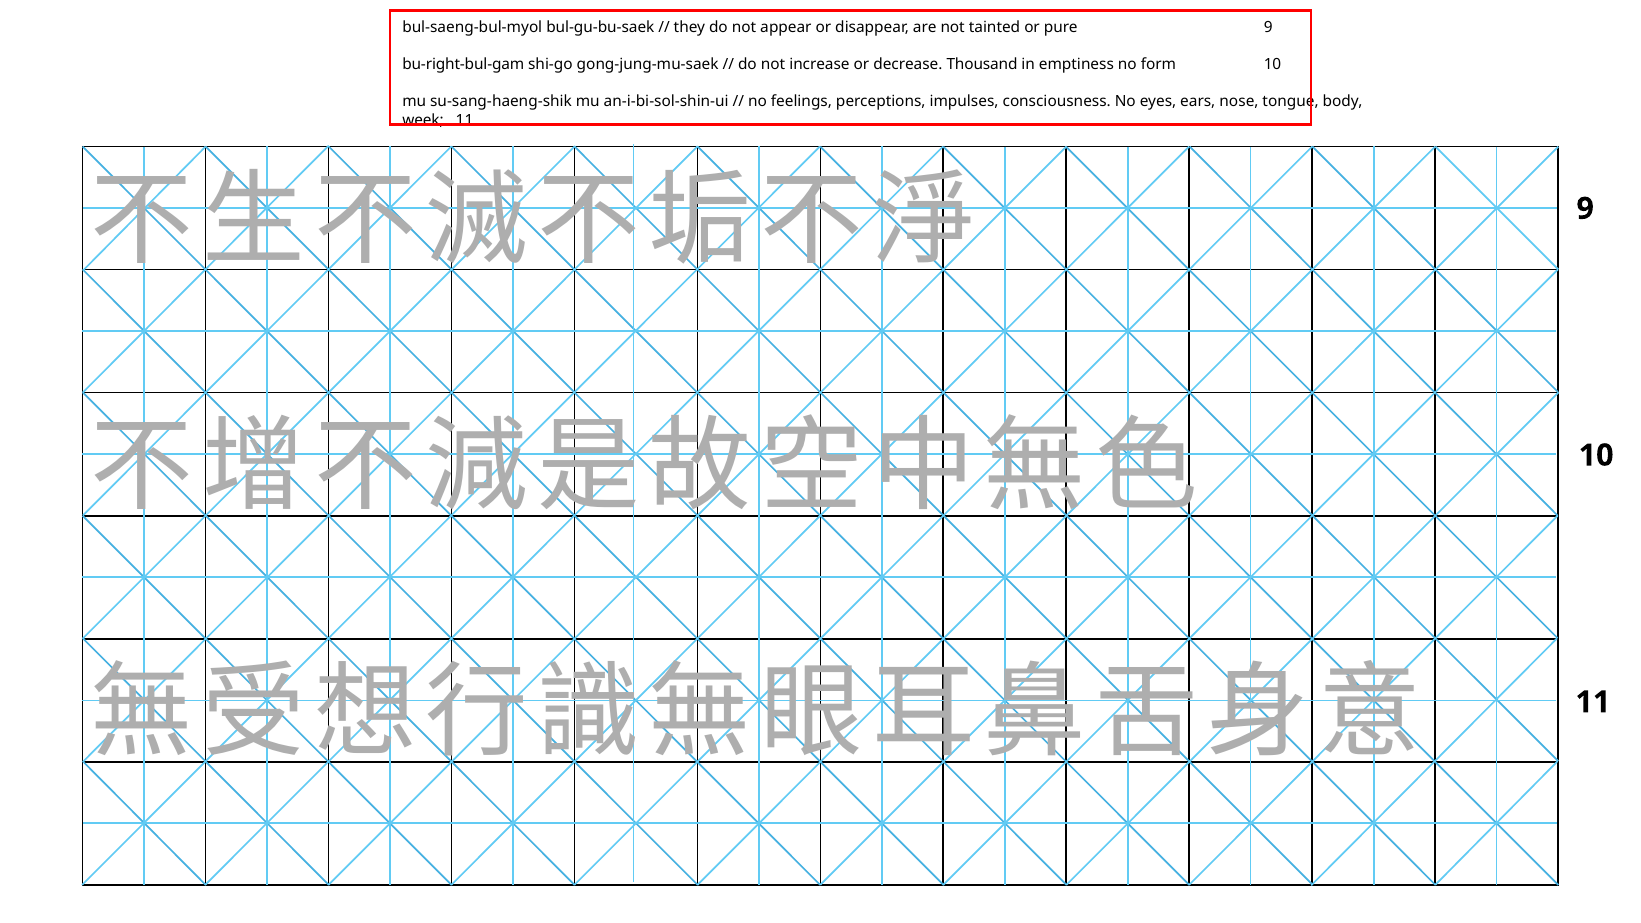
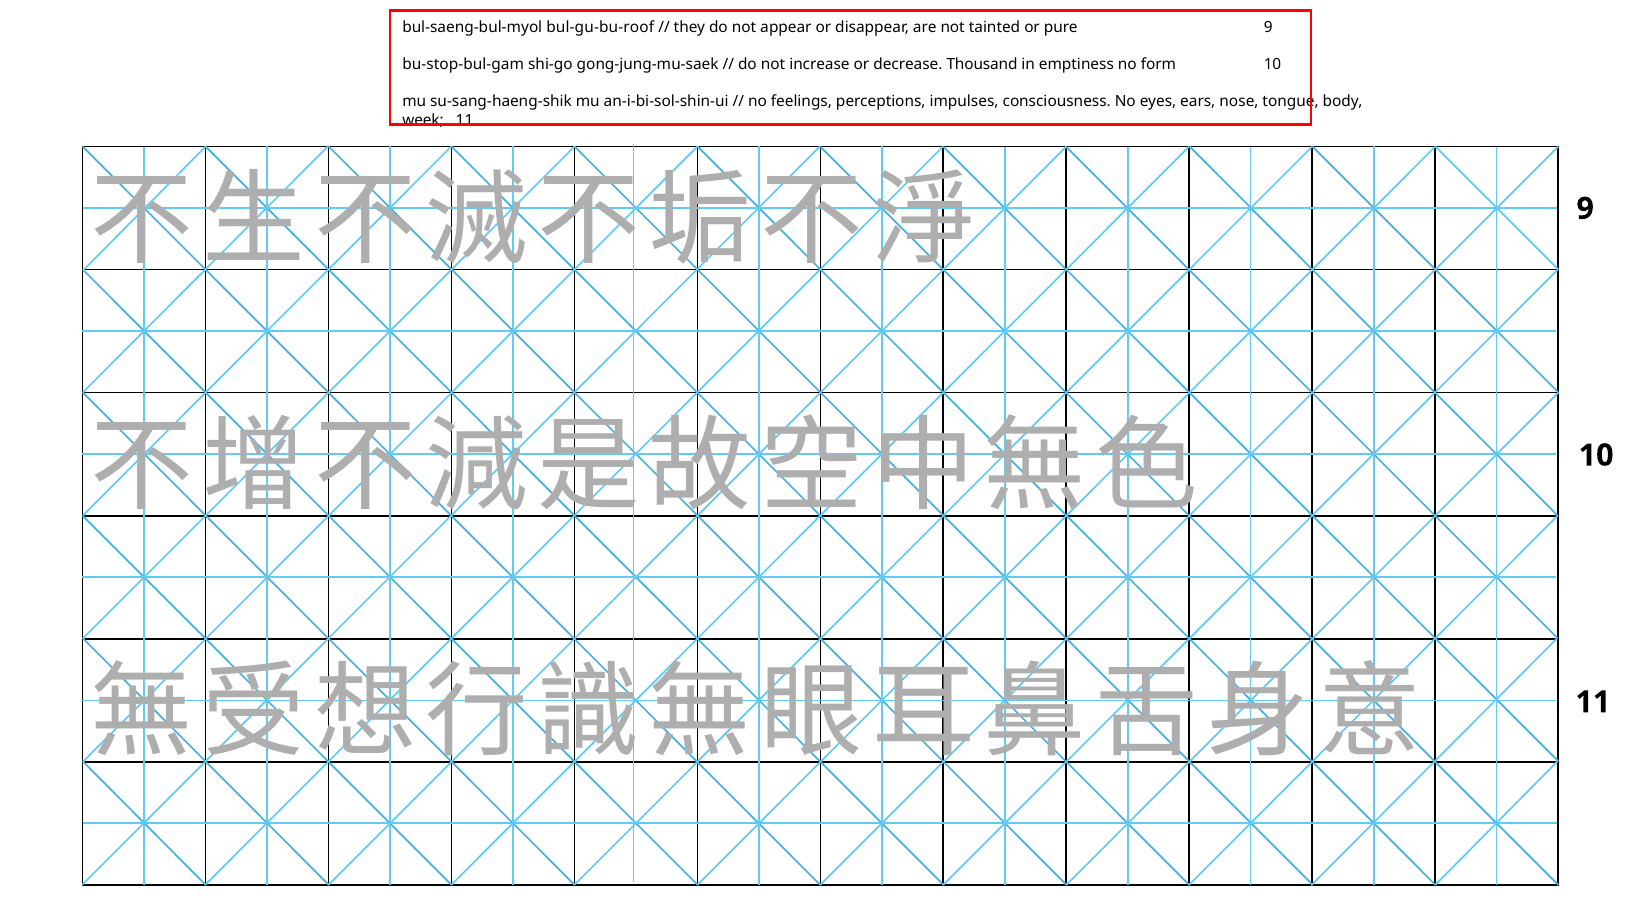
bul-gu-bu-saek: bul-gu-bu-saek -> bul-gu-bu-roof
bu-right-bul-gam: bu-right-bul-gam -> bu-stop-bul-gam
